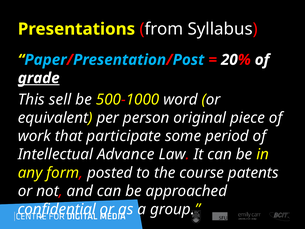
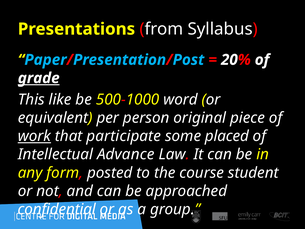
sell: sell -> like
work underline: none -> present
period: period -> placed
patents: patents -> student
